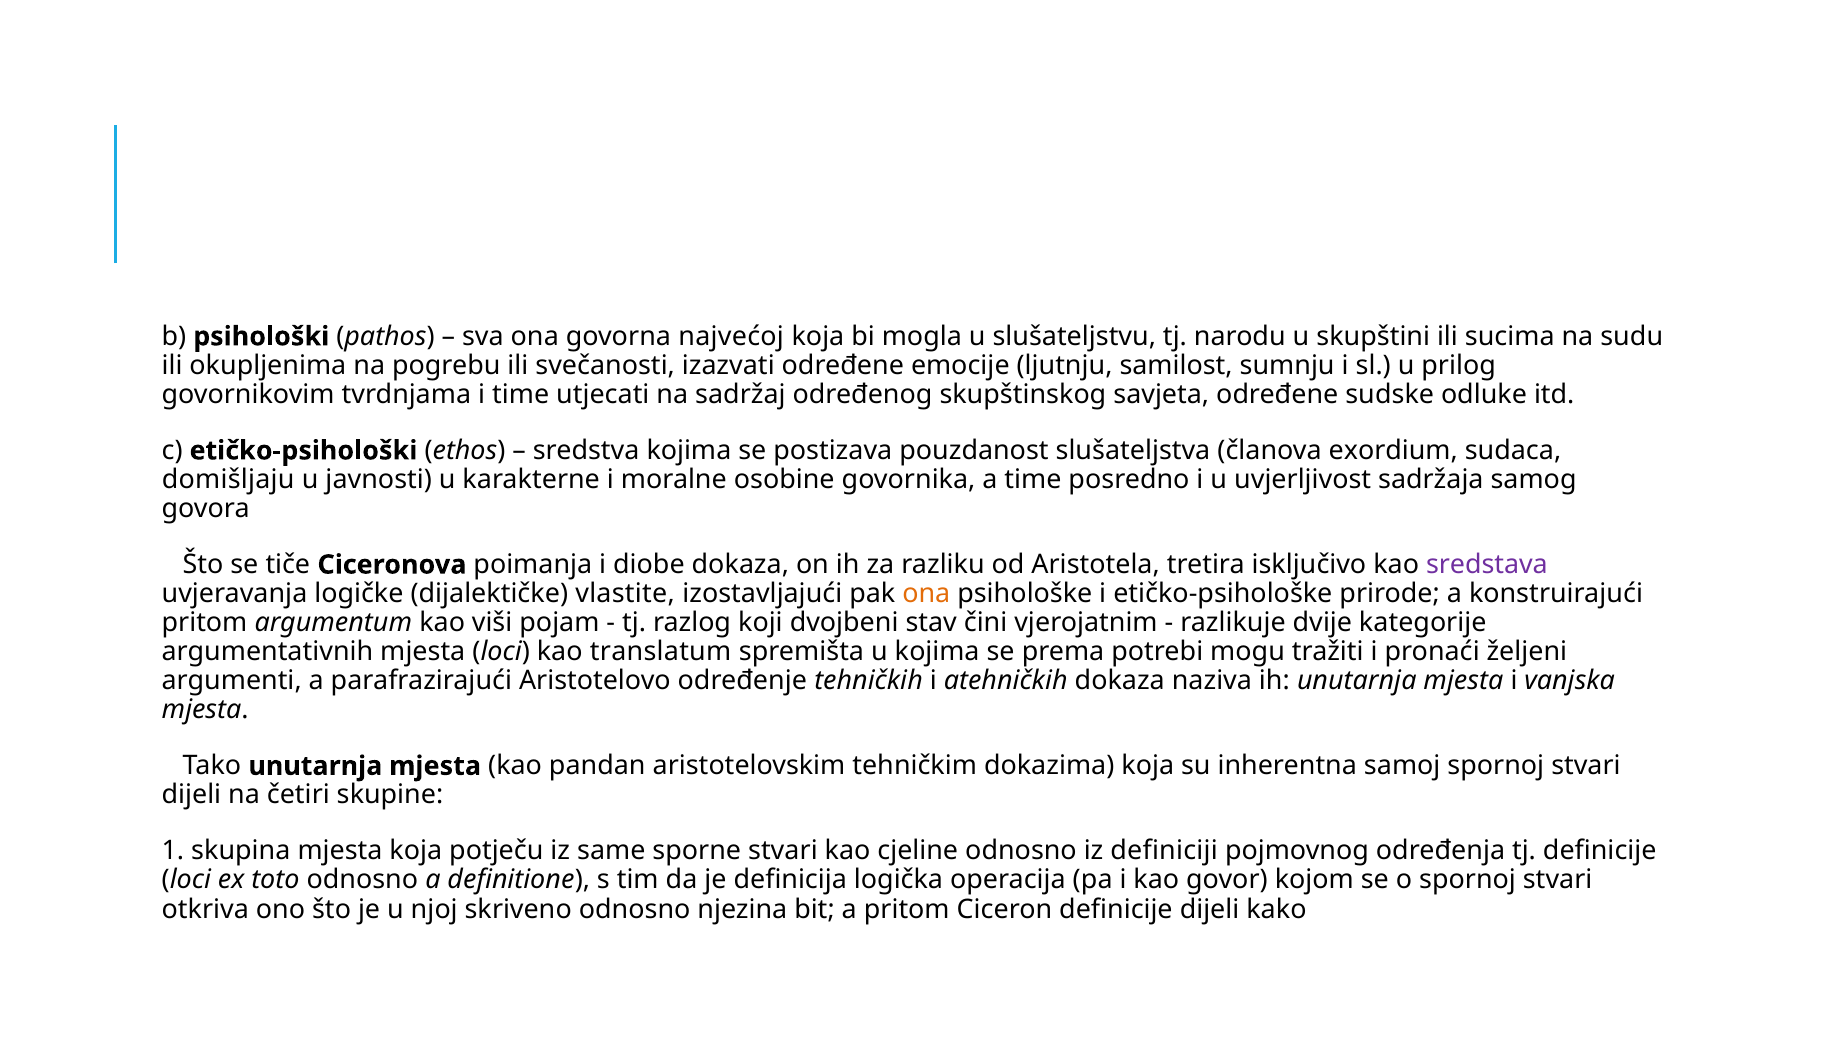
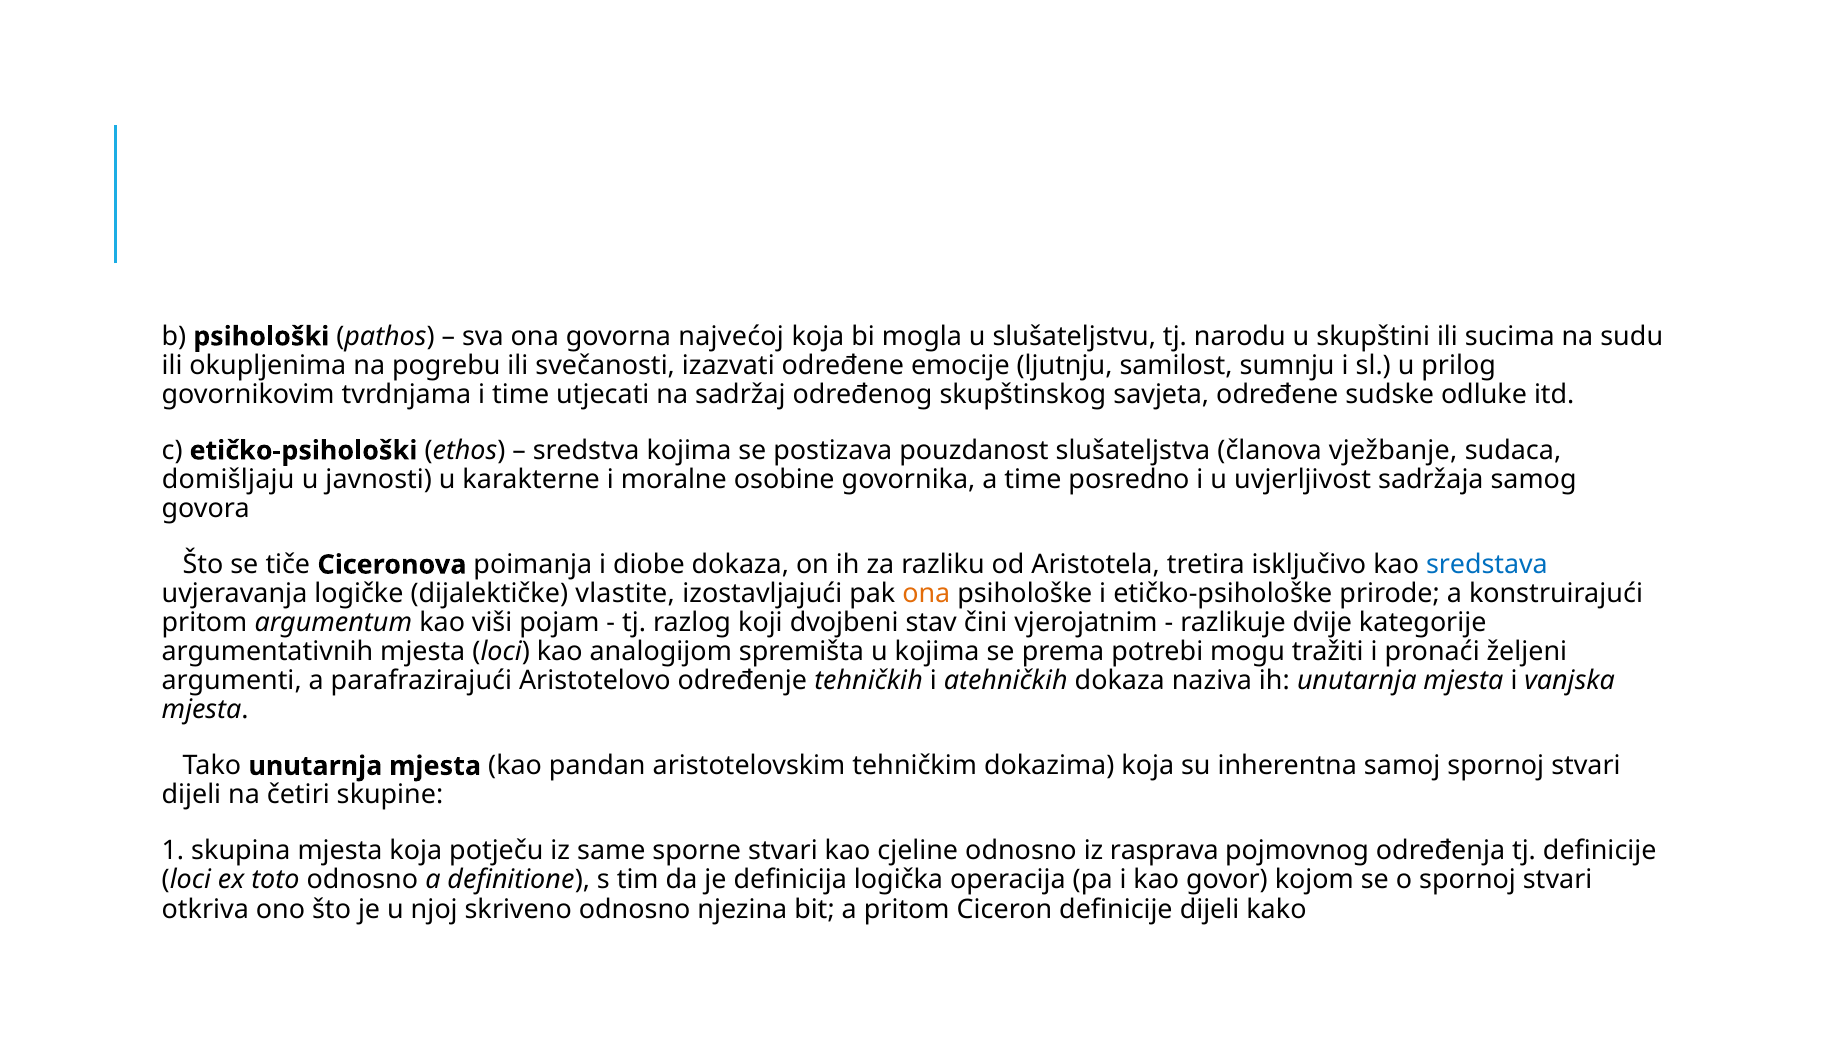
exordium: exordium -> vježbanje
sredstava colour: purple -> blue
translatum: translatum -> analogijom
definiciji: definiciji -> rasprava
